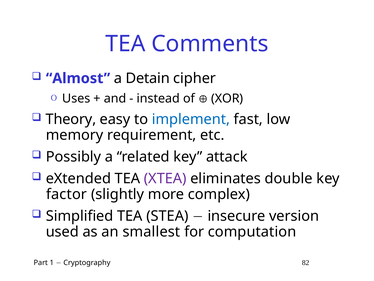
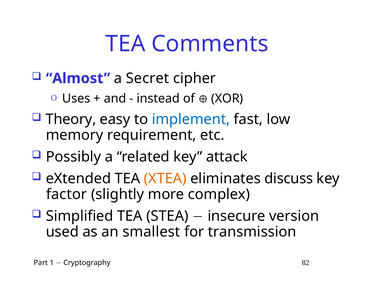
Detain: Detain -> Secret
XTEA colour: purple -> orange
double: double -> discuss
computation: computation -> transmission
